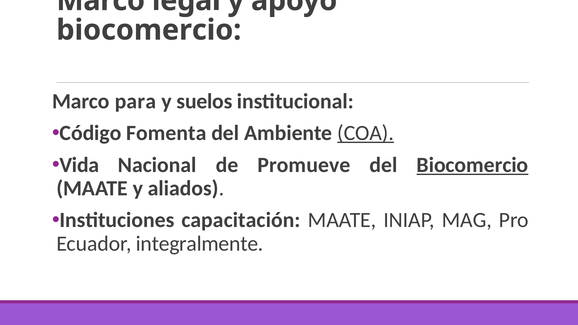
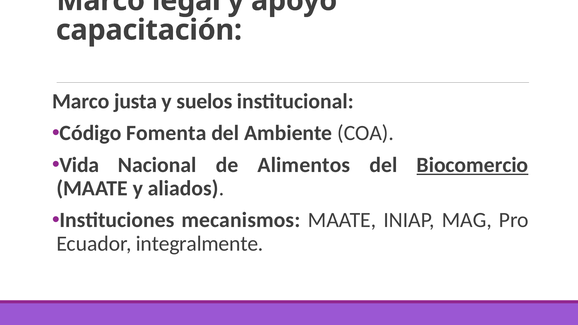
biocomercio at (149, 30): biocomercio -> capacitación
para: para -> justa
COA underline: present -> none
Promueve: Promueve -> Alimentos
capacitación: capacitación -> mecanismos
